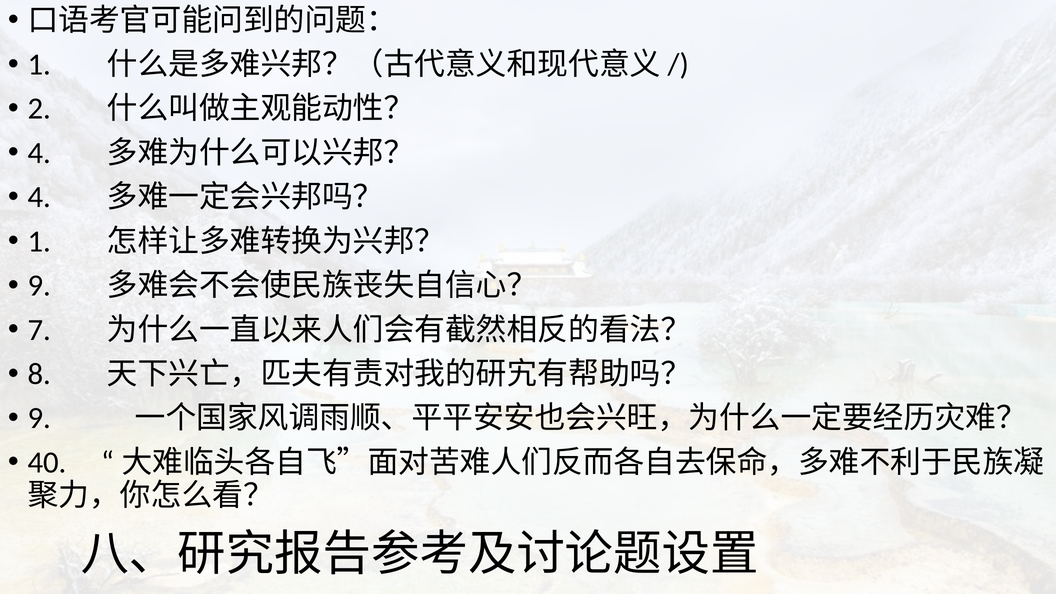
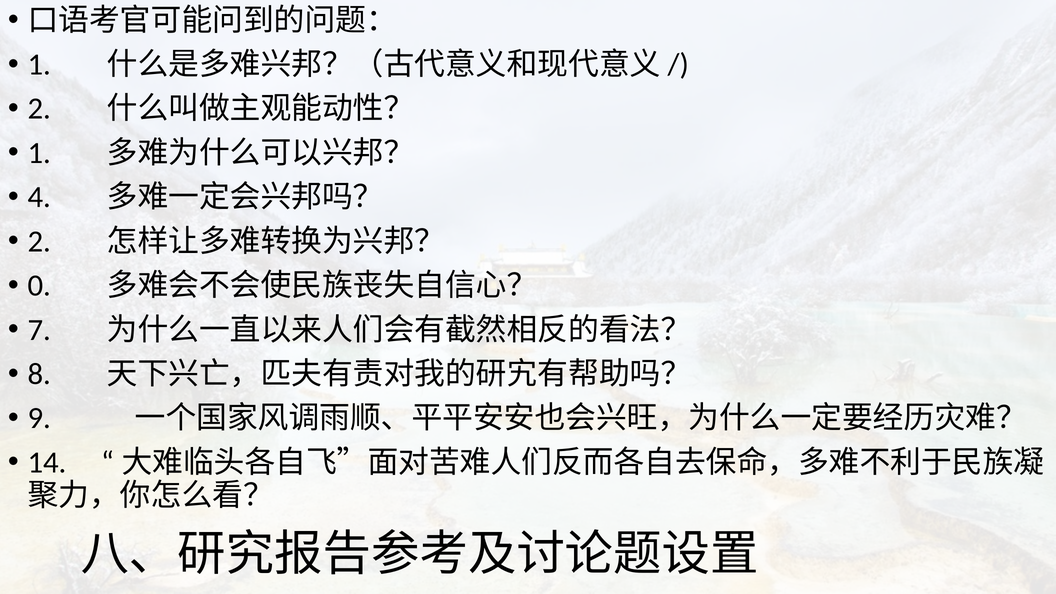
4 at (39, 153): 4 -> 1
1 at (39, 241): 1 -> 2
9 at (39, 286): 9 -> 0
40: 40 -> 14
